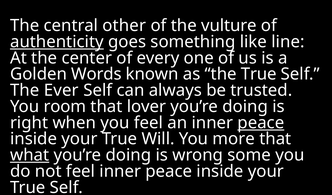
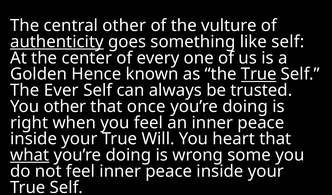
like line: line -> self
Words: Words -> Hence
True at (259, 74) underline: none -> present
You room: room -> other
lover: lover -> once
peace at (261, 122) underline: present -> none
more: more -> heart
